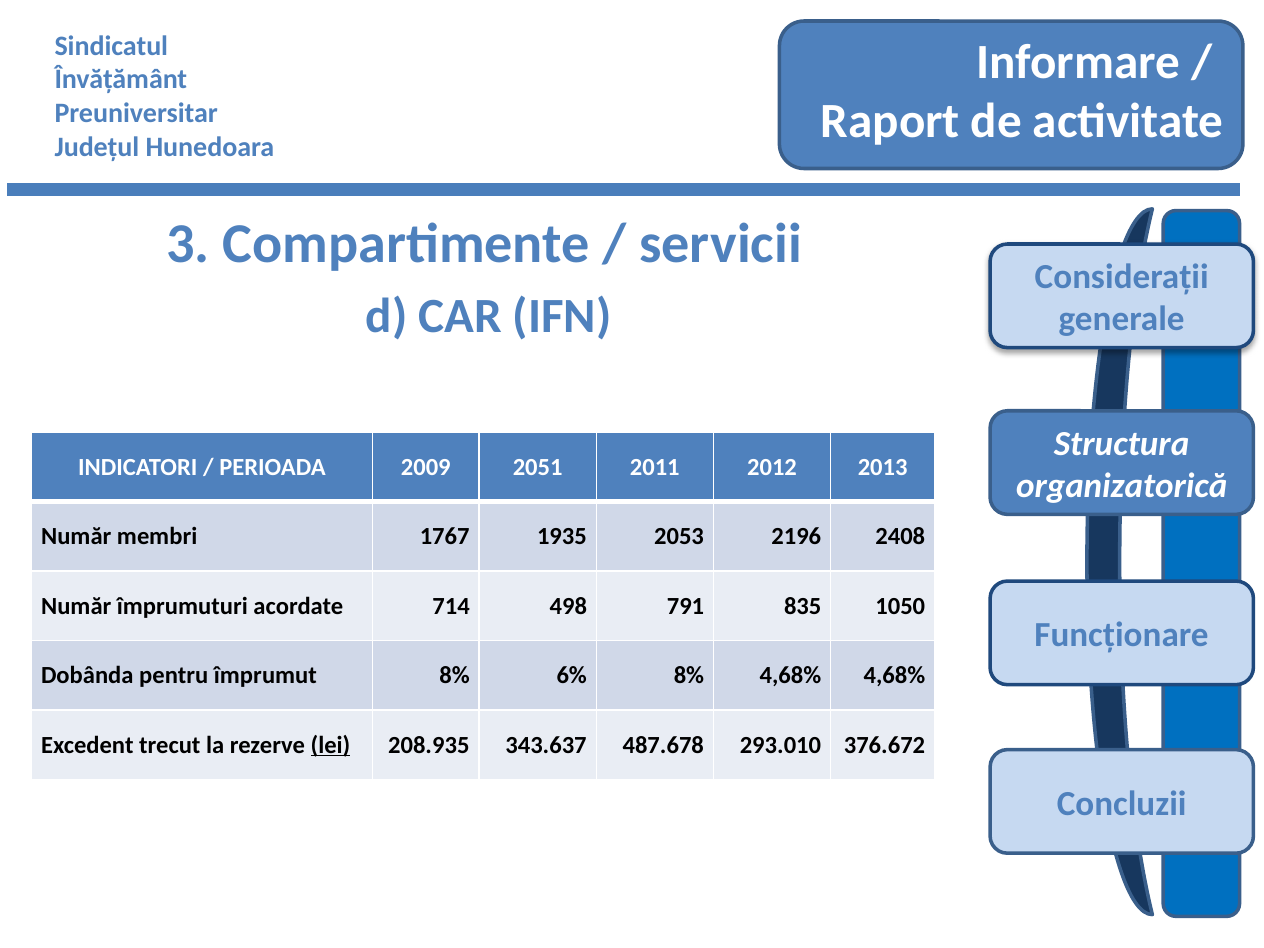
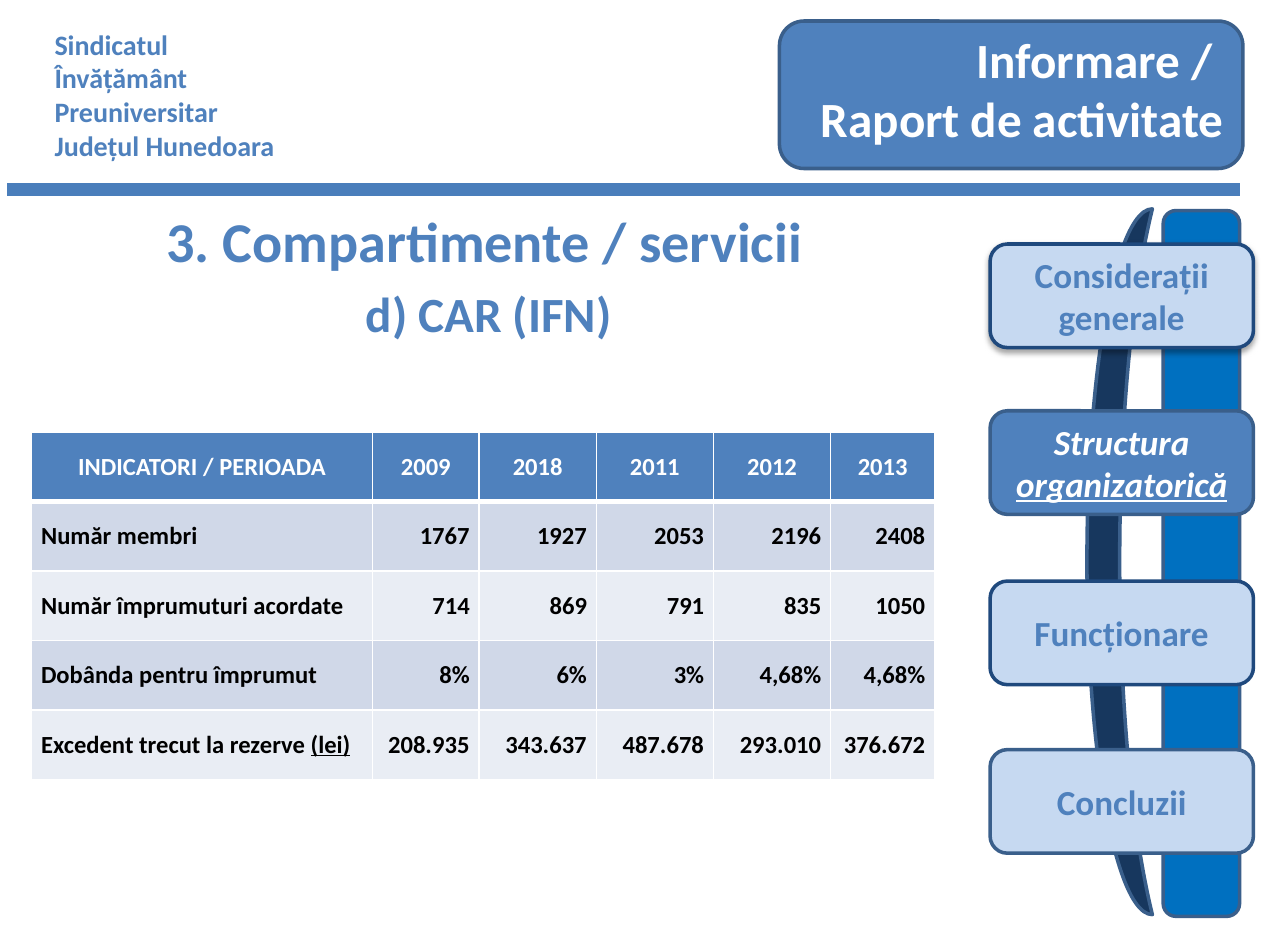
2051: 2051 -> 2018
organizatorică underline: none -> present
1935: 1935 -> 1927
498: 498 -> 869
6% 8%: 8% -> 3%
